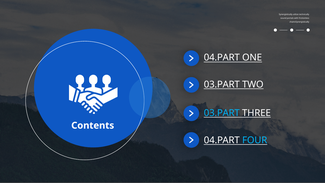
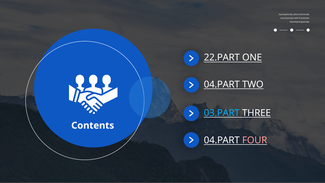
04.PART at (222, 57): 04.PART -> 22.PART
03.PART at (222, 84): 03.PART -> 04.PART
FOUR colour: light blue -> pink
